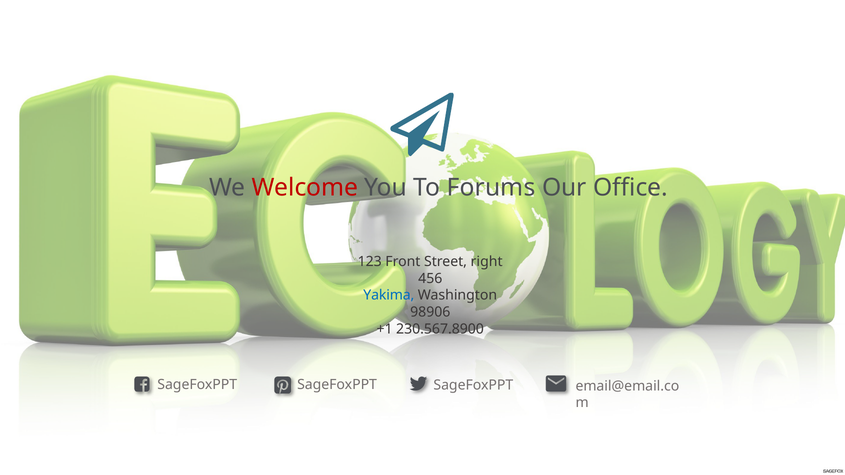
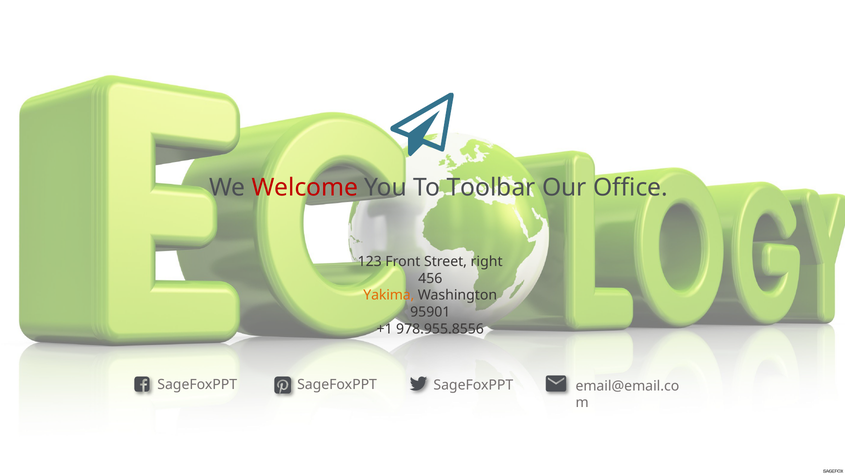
Forums: Forums -> Toolbar
Yakima colour: blue -> orange
98906: 98906 -> 95901
230.567.8900: 230.567.8900 -> 978.955.8556
